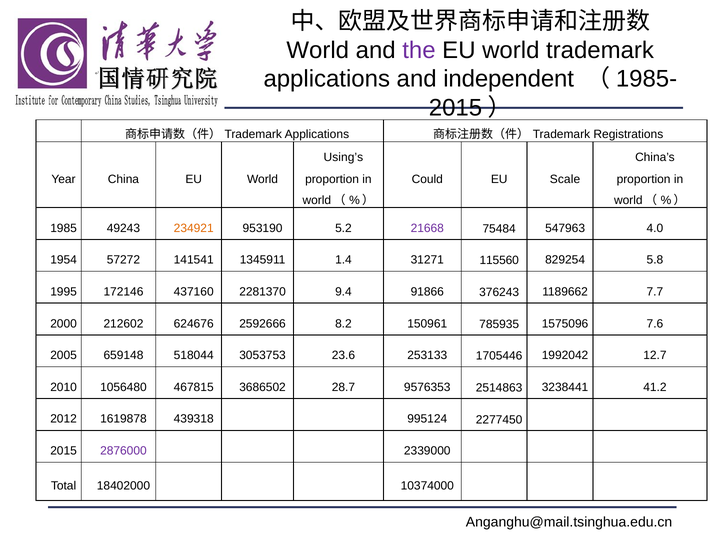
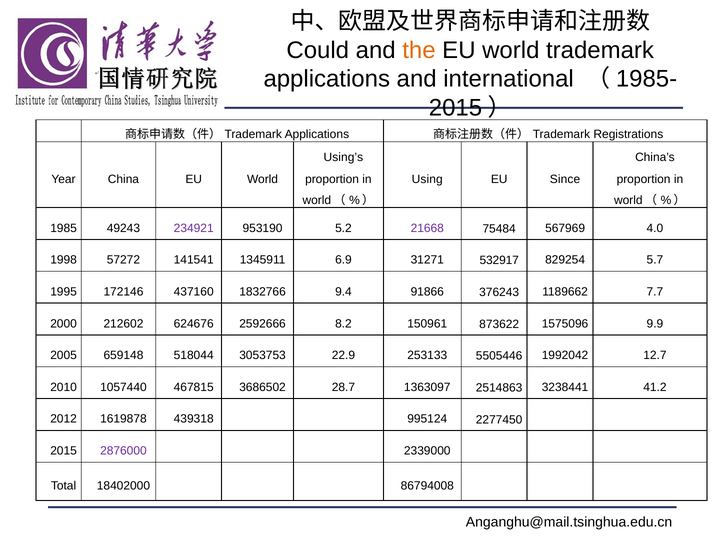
World at (318, 50): World -> Could
the colour: purple -> orange
independent: independent -> international
Could: Could -> Using
Scale: Scale -> Since
234921 colour: orange -> purple
547963: 547963 -> 567969
1954: 1954 -> 1998
1.4: 1.4 -> 6.9
115560: 115560 -> 532917
5.8: 5.8 -> 5.7
2281370: 2281370 -> 1832766
785935: 785935 -> 873622
7.6: 7.6 -> 9.9
23.6: 23.6 -> 22.9
1705446: 1705446 -> 5505446
1056480: 1056480 -> 1057440
9576353: 9576353 -> 1363097
10374000: 10374000 -> 86794008
